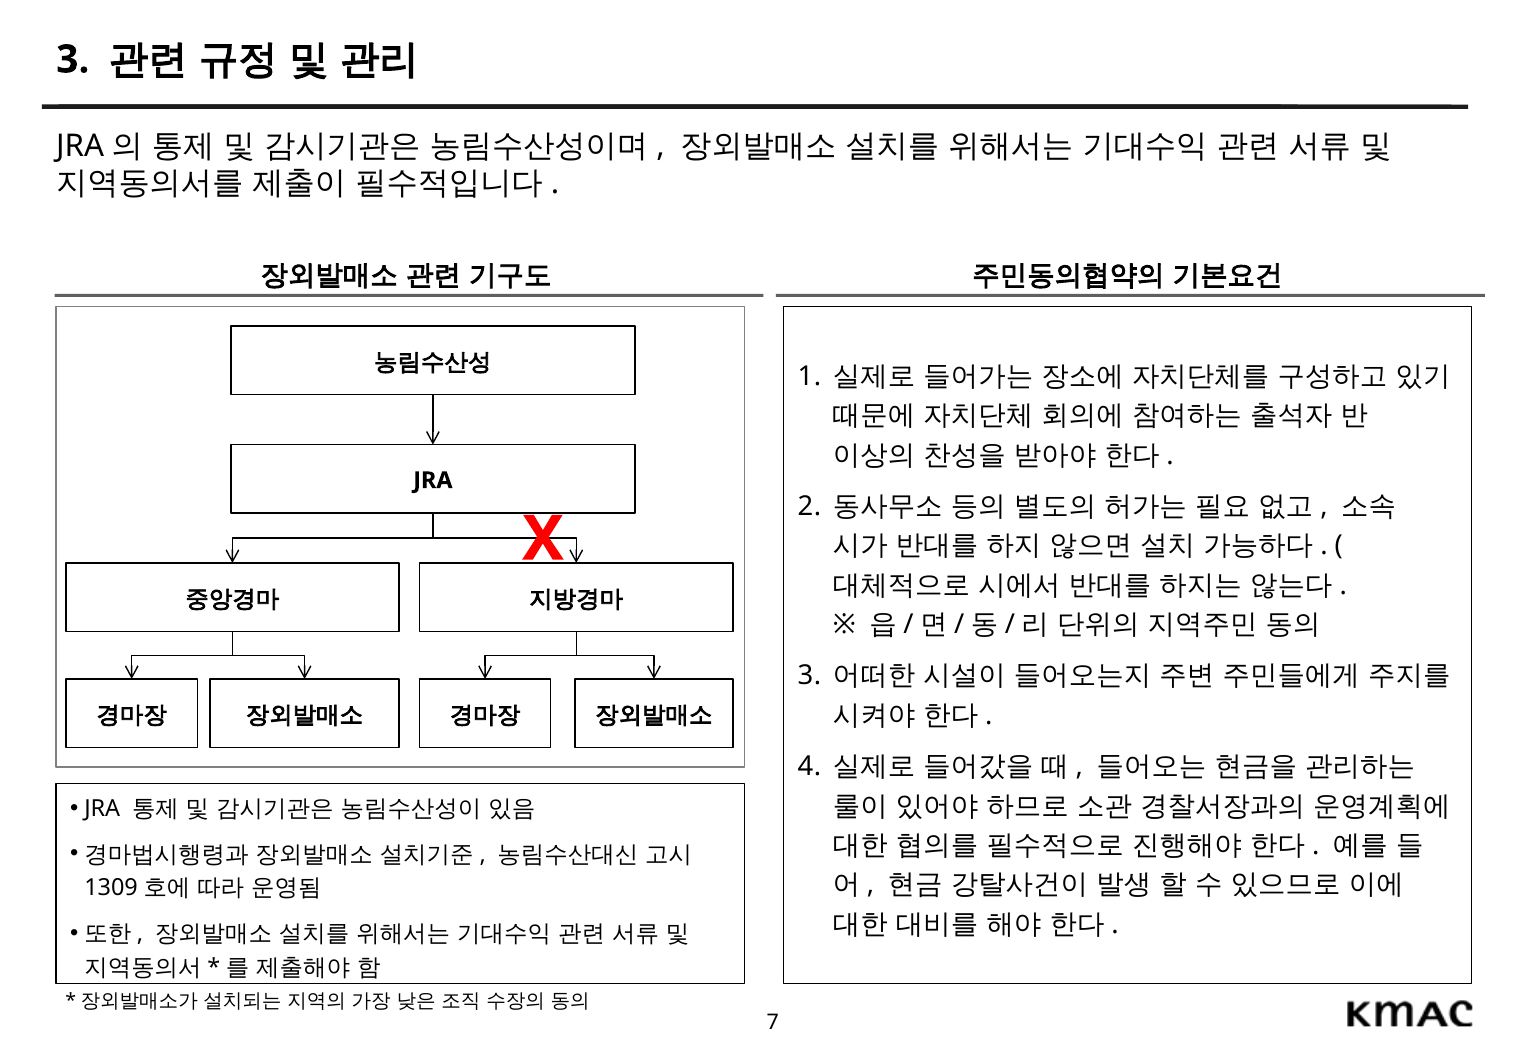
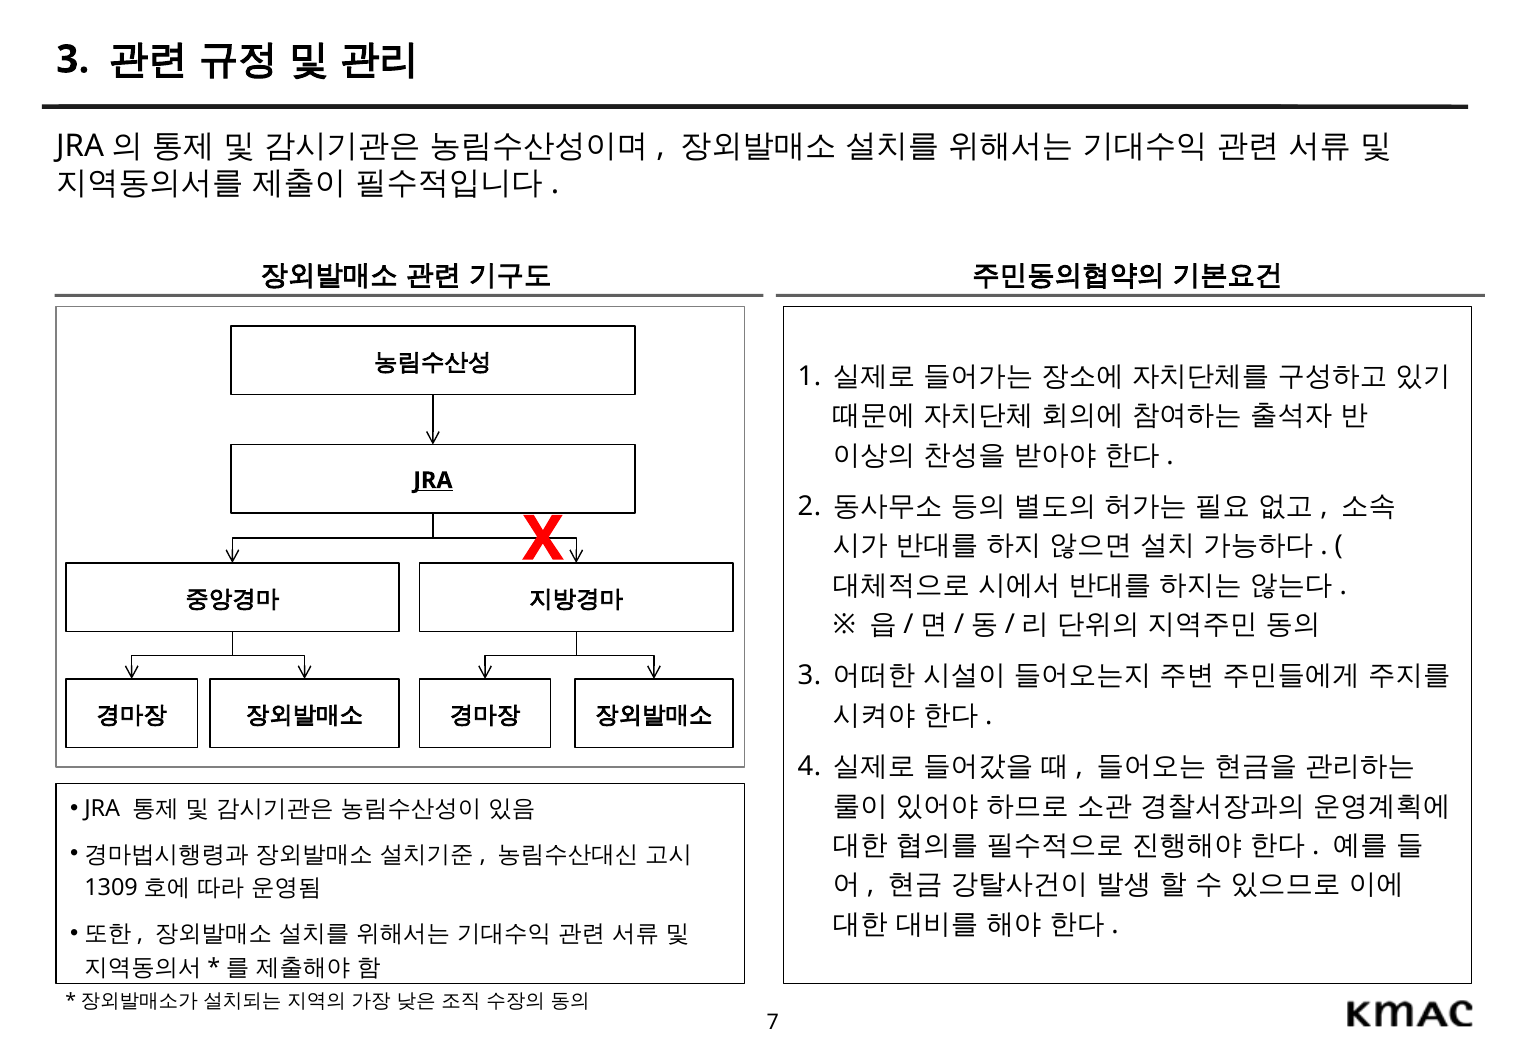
JRA at (433, 480) underline: none -> present
